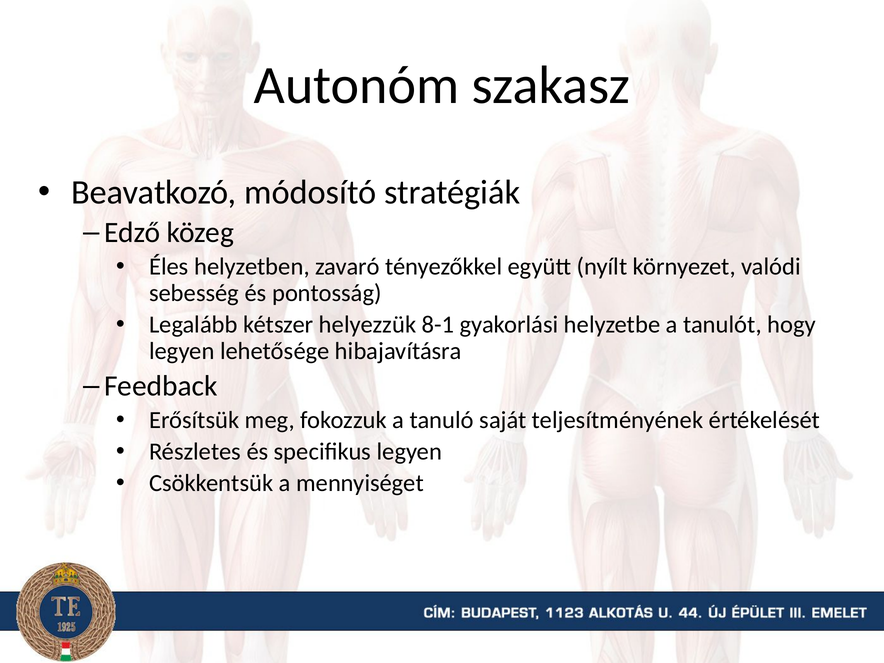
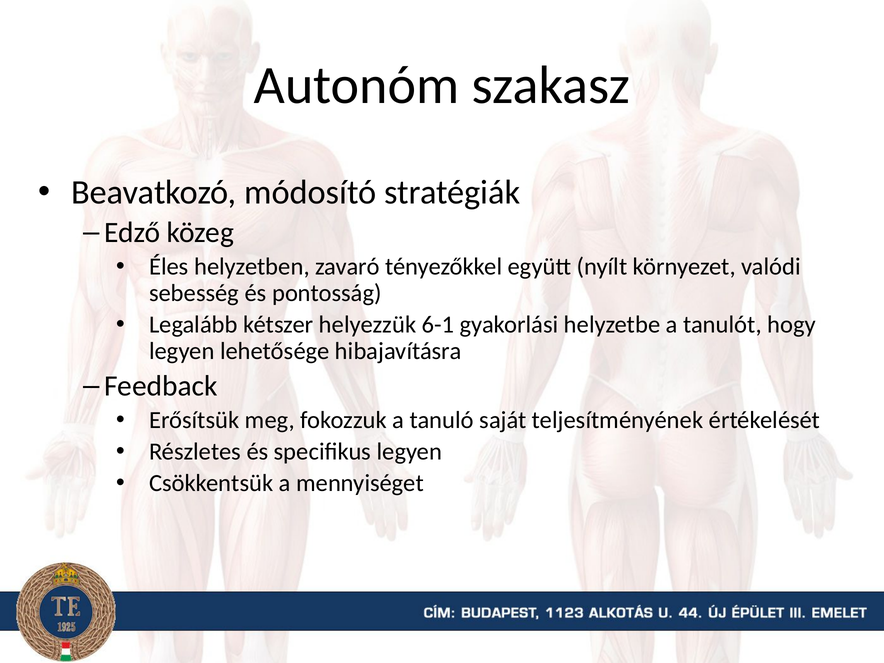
8-1: 8-1 -> 6-1
